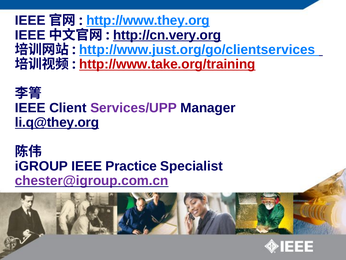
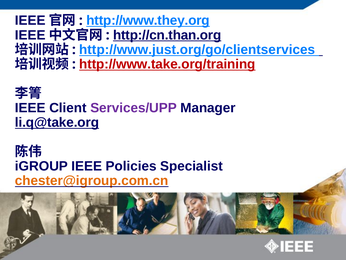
http://cn.very.org: http://cn.very.org -> http://cn.than.org
li.q@they.org: li.q@they.org -> li.q@take.org
Practice: Practice -> Policies
chester@igroup.com.cn colour: purple -> orange
